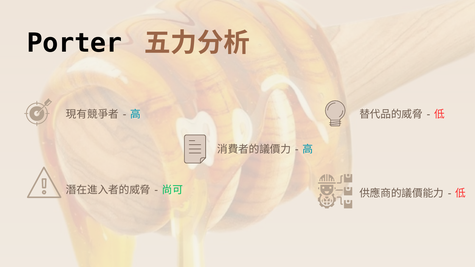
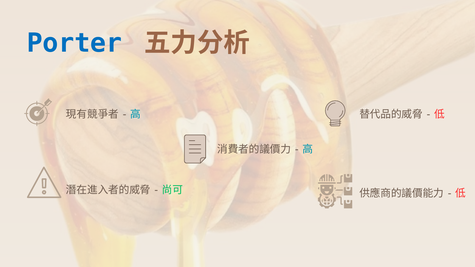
Porter colour: black -> blue
